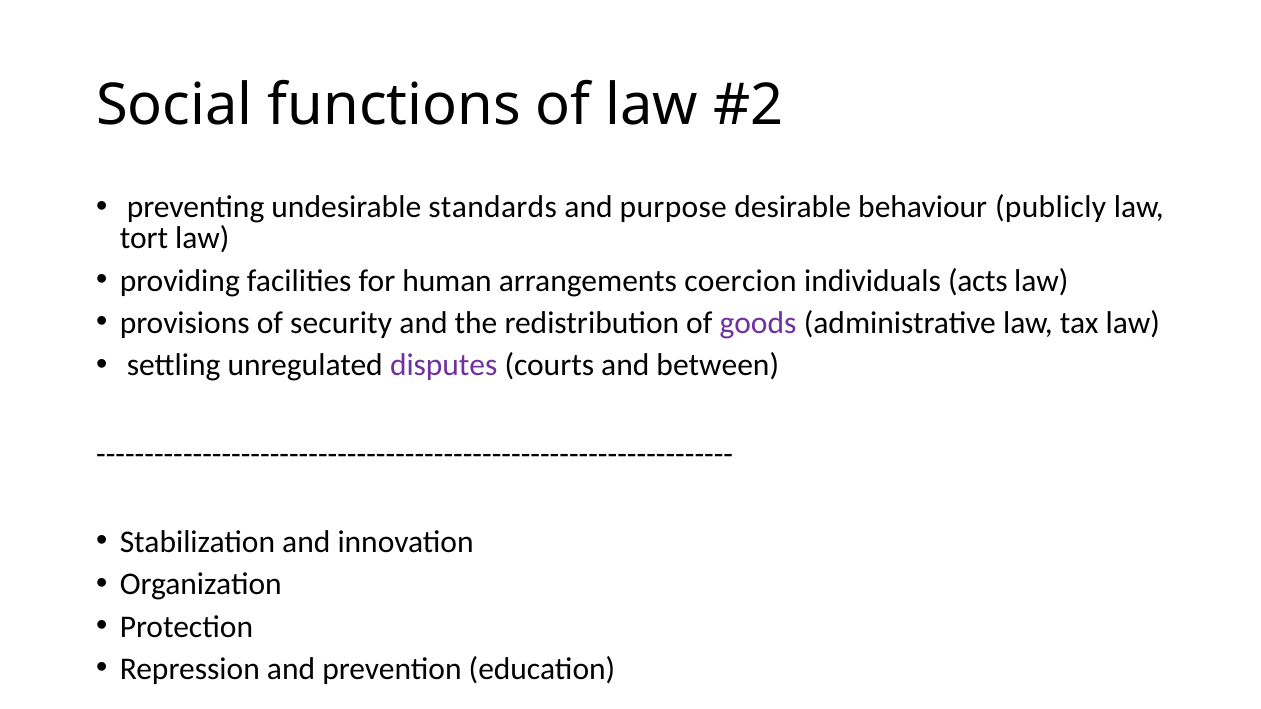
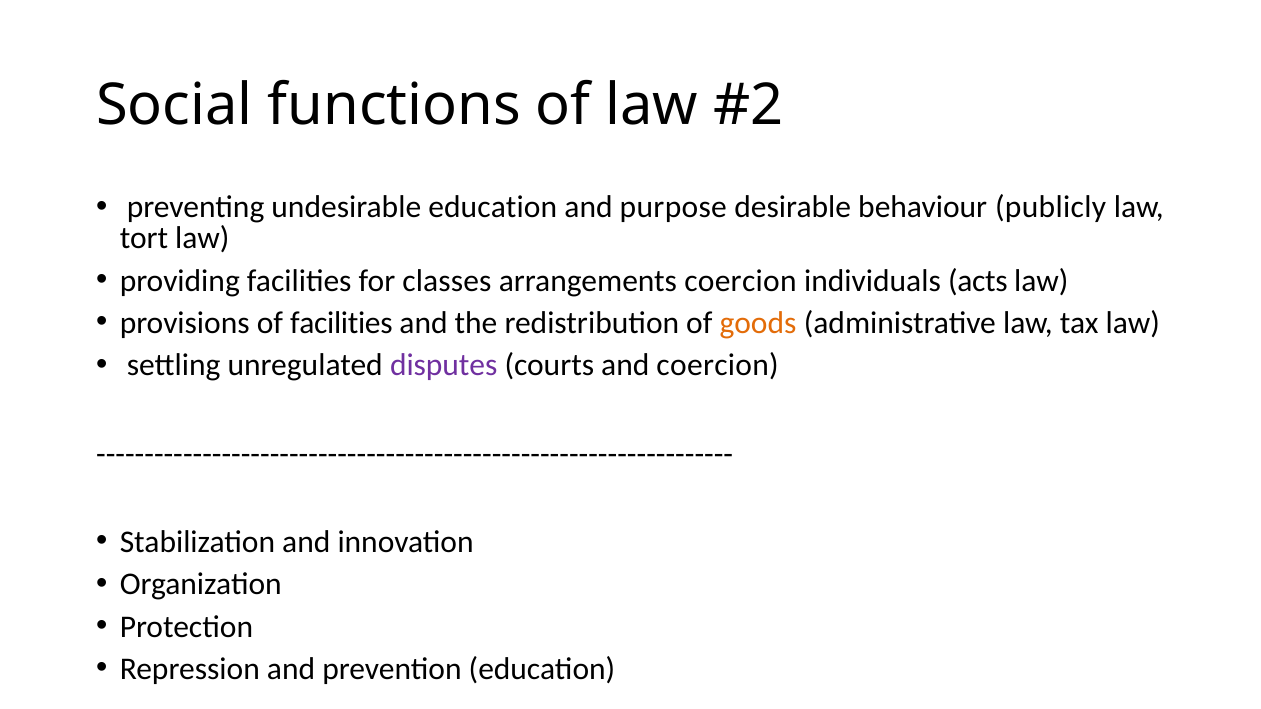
undesirable standards: standards -> education
human: human -> classes
of security: security -> facilities
goods colour: purple -> orange
and between: between -> coercion
